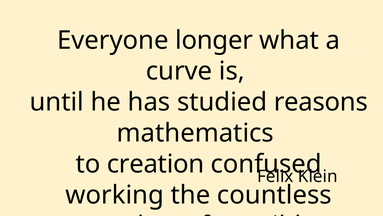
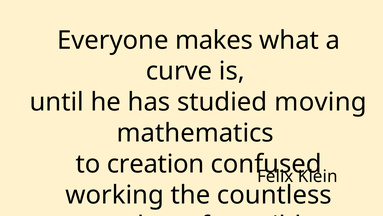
longer: longer -> makes
reasons: reasons -> moving
